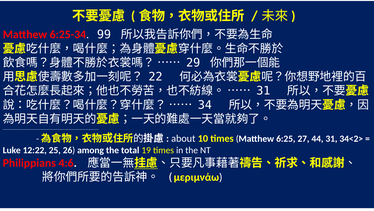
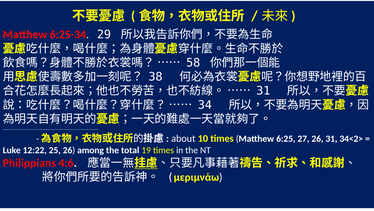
99: 99 -> 29
29: 29 -> 58
22: 22 -> 38
27 44: 44 -> 26
